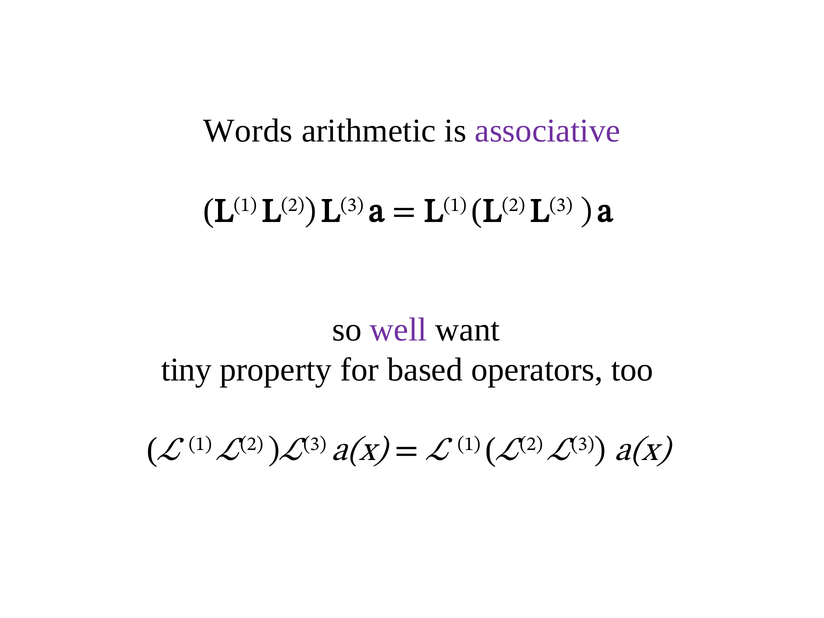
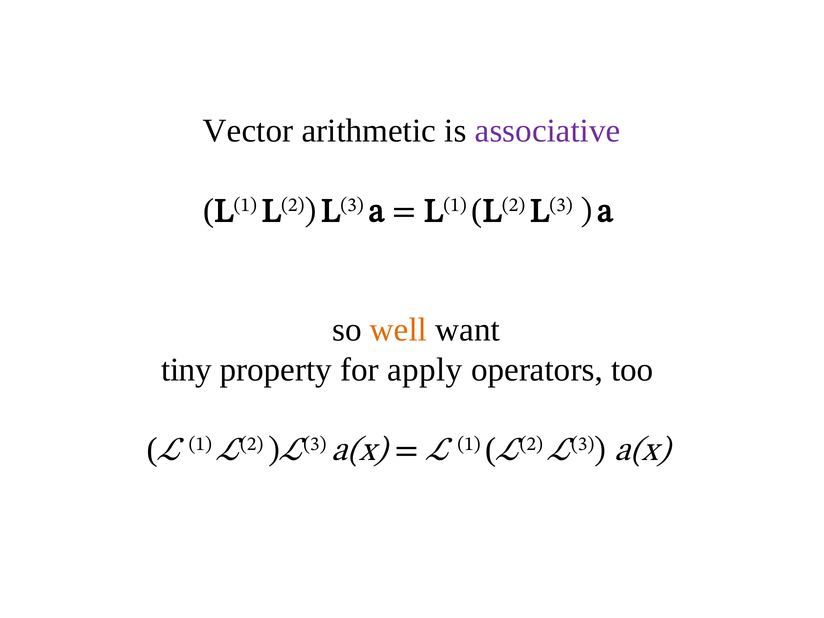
Words: Words -> Vector
well colour: purple -> orange
based: based -> apply
